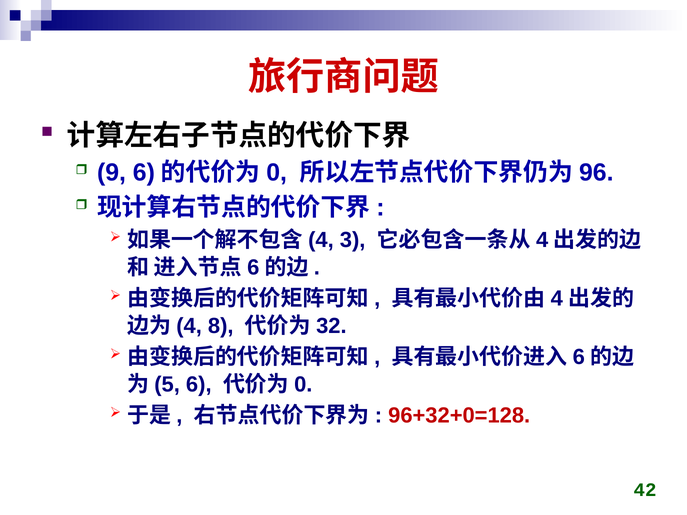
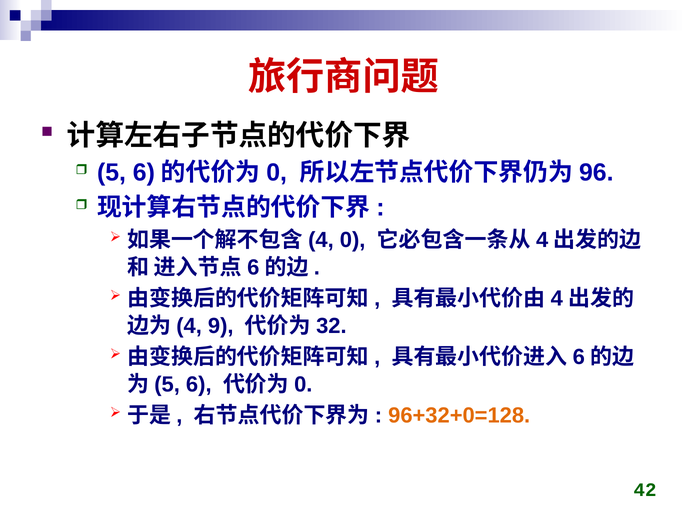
9: 9 -> 5
3 at (353, 240): 3 -> 0
8: 8 -> 9
96+32+0=128 colour: red -> orange
